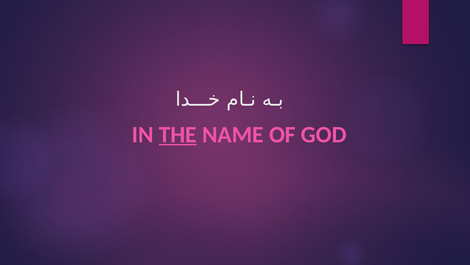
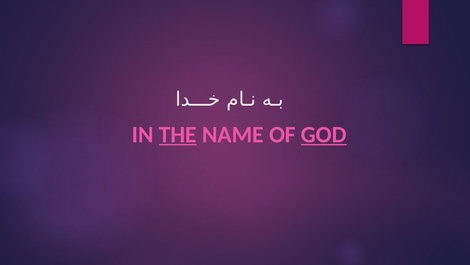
GOD underline: none -> present
